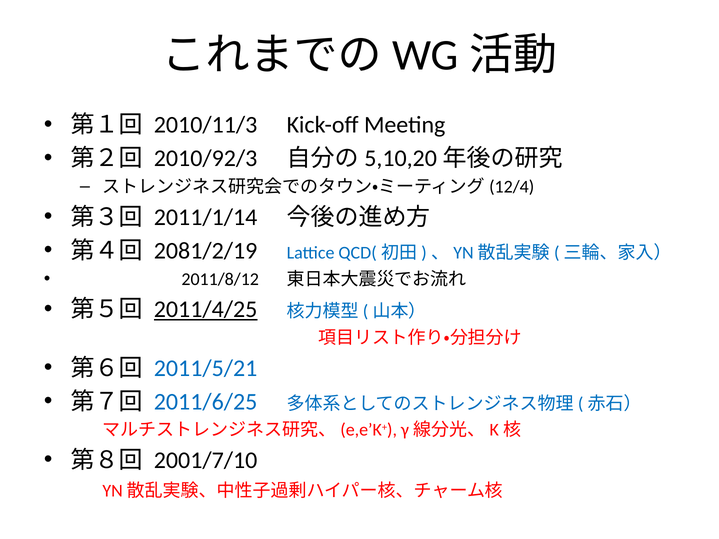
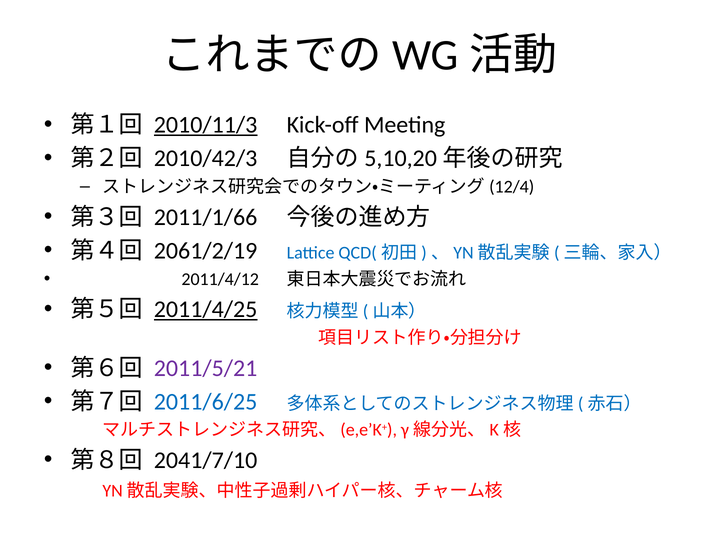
2010/11/3 underline: none -> present
2010/92/3: 2010/92/3 -> 2010/42/3
2011/1/14: 2011/1/14 -> 2011/1/66
2081/2/19: 2081/2/19 -> 2061/2/19
2011/8/12: 2011/8/12 -> 2011/4/12
2011/5/21 colour: blue -> purple
2001/7/10: 2001/7/10 -> 2041/7/10
